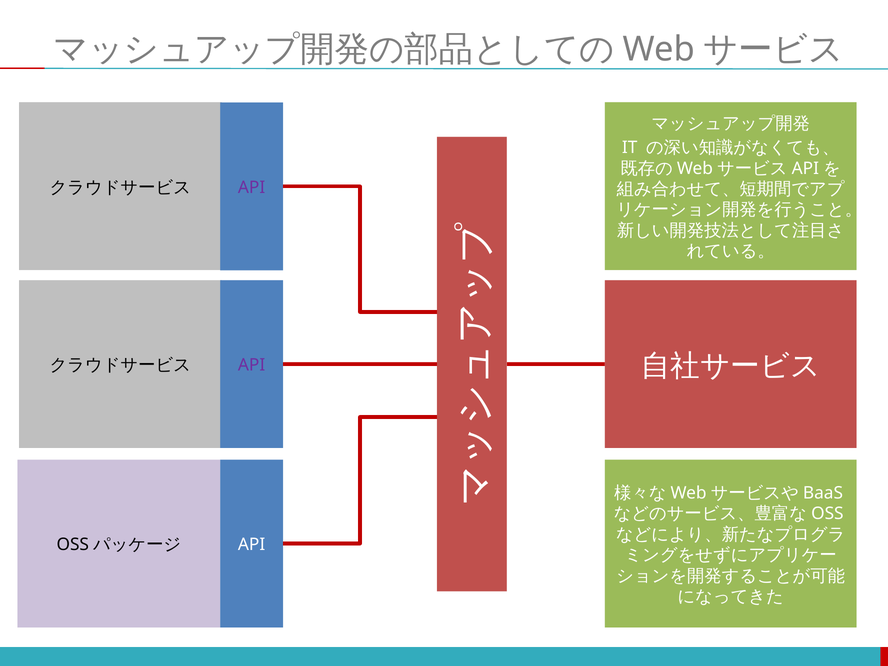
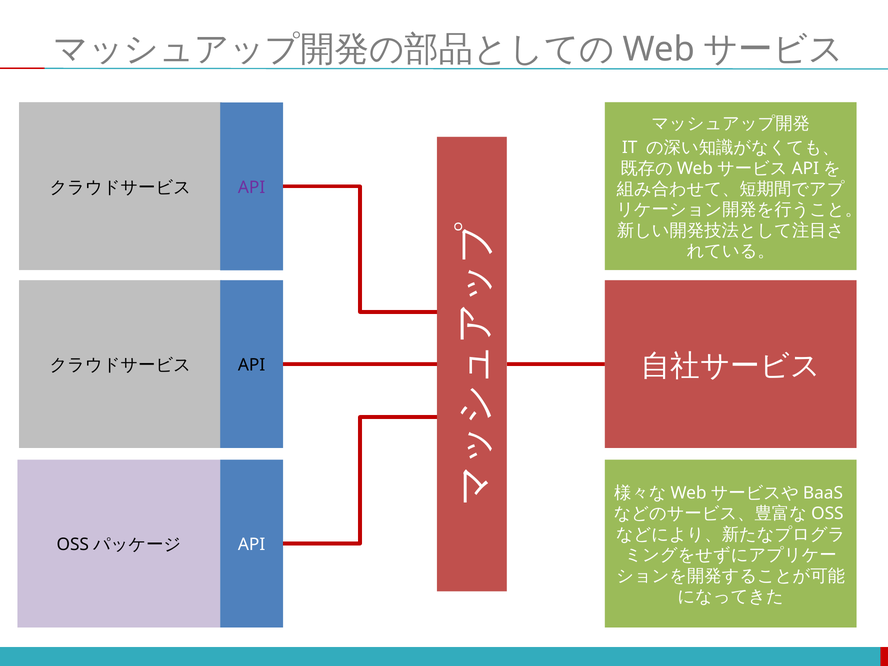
API at (252, 365) colour: purple -> black
